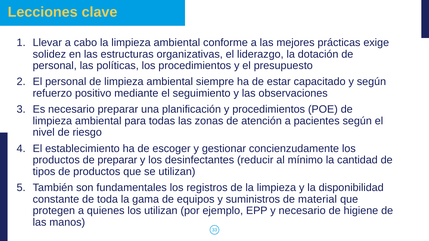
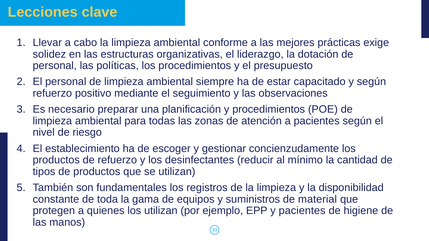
de preparar: preparar -> refuerzo
y necesario: necesario -> pacientes
